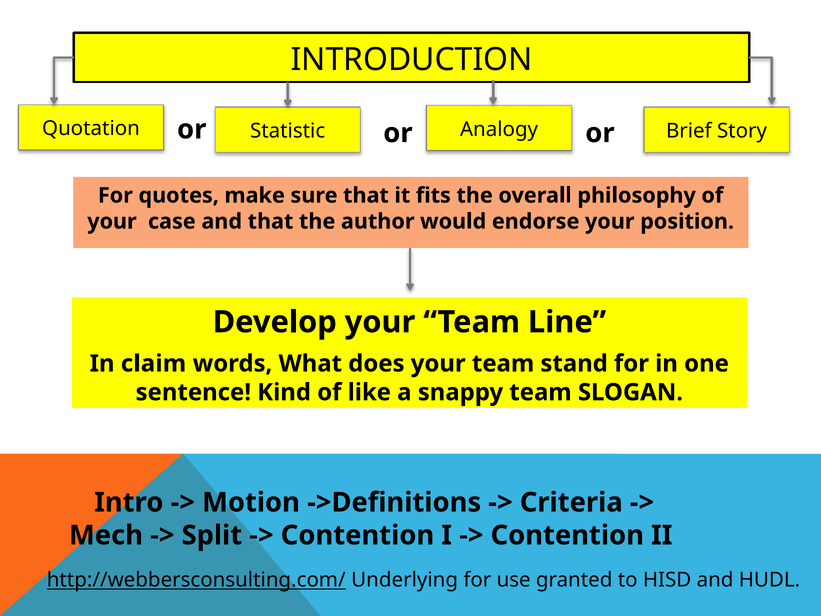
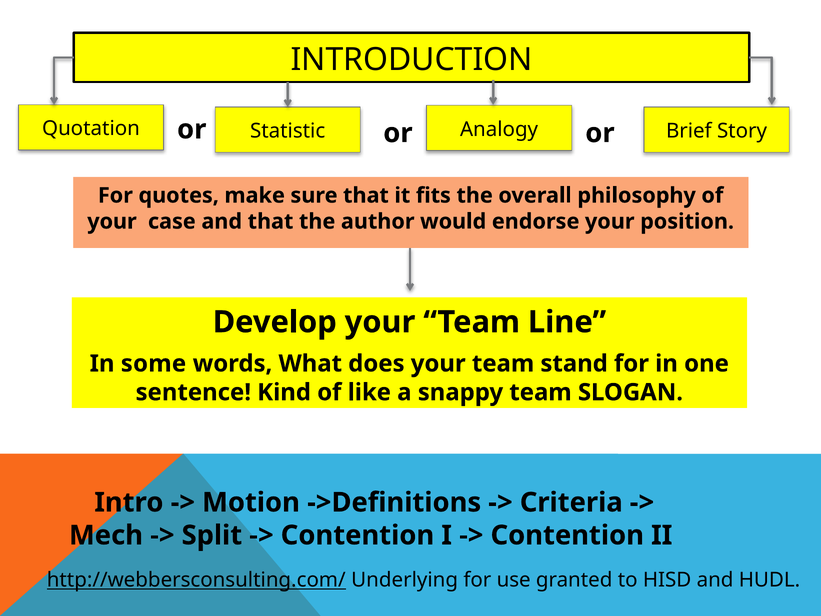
claim: claim -> some
